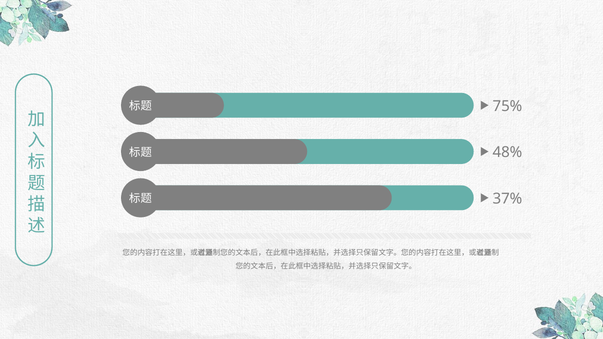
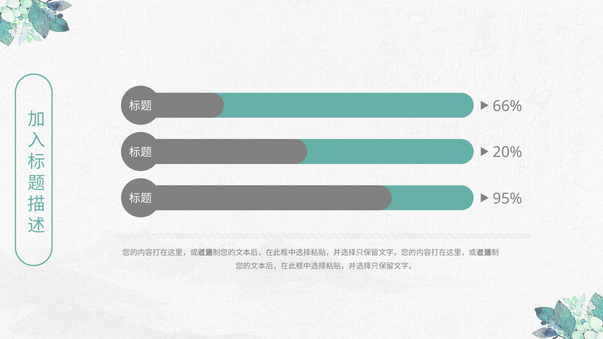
75%: 75% -> 66%
48%: 48% -> 20%
37%: 37% -> 95%
